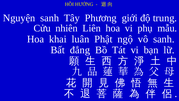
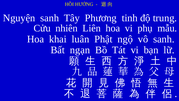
giới: giới -> tinh
đẳng: đẳng -> ngạn
